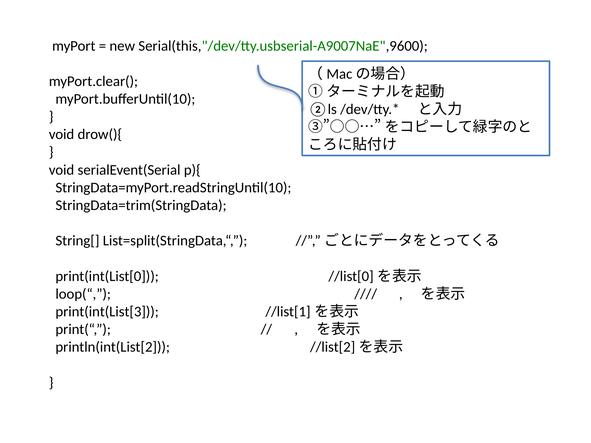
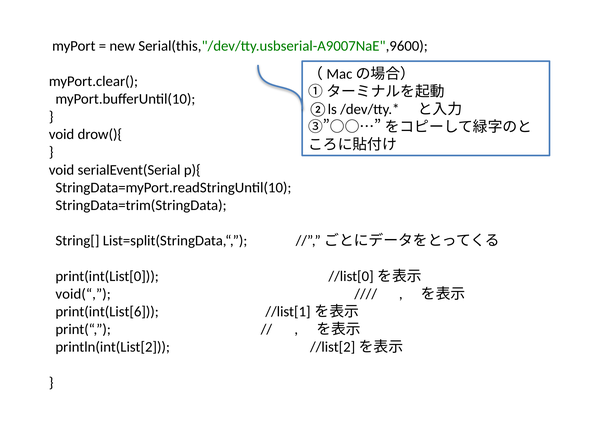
loop(“: loop(“ -> void(“
print(int(List[3: print(int(List[3 -> print(int(List[6
